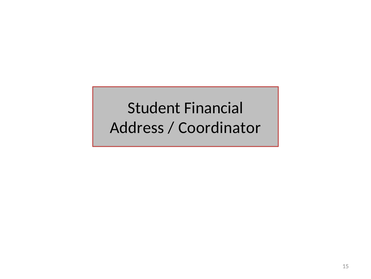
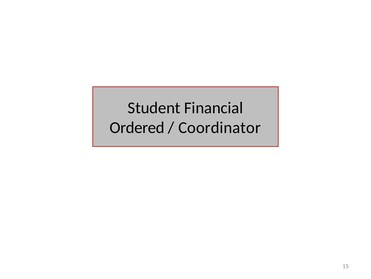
Address: Address -> Ordered
